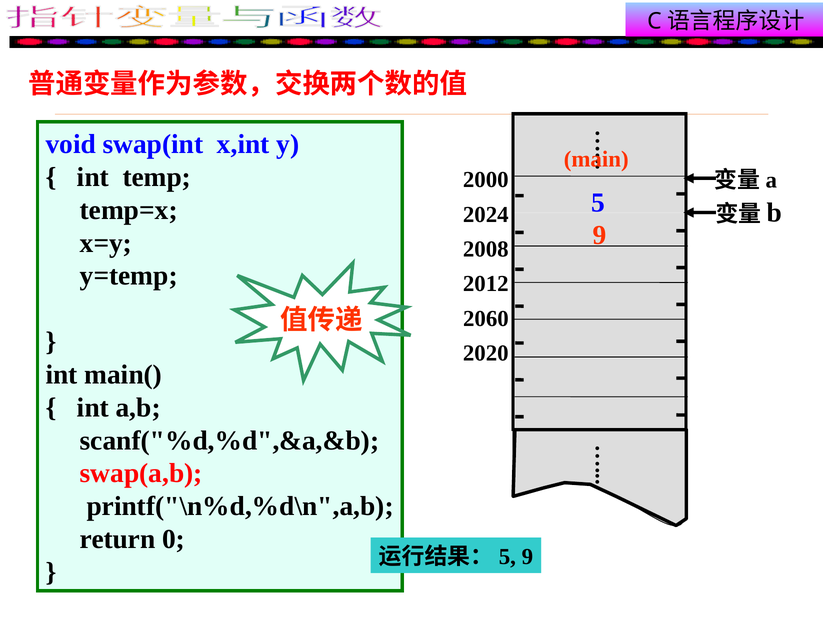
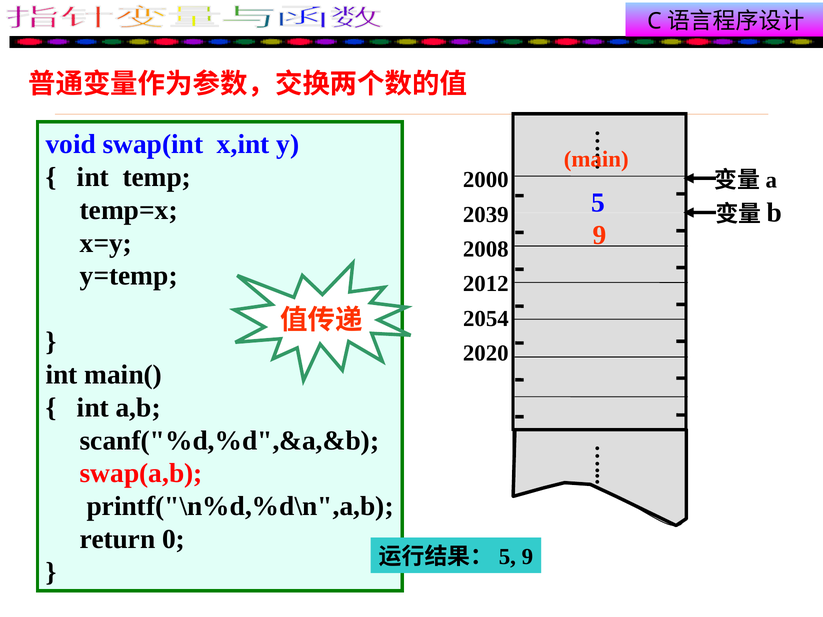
2024: 2024 -> 2039
2060: 2060 -> 2054
